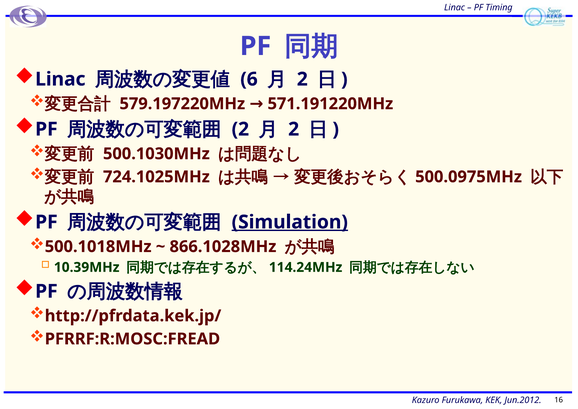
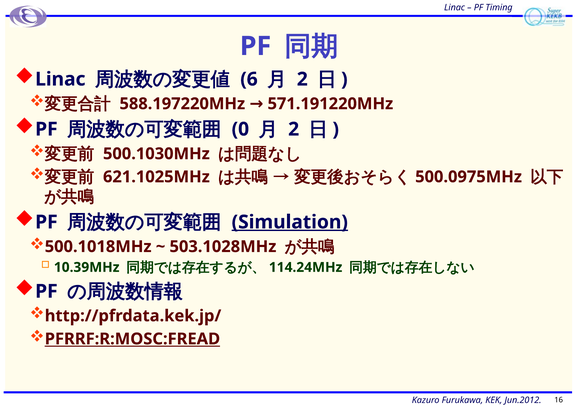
579.197220MHz: 579.197220MHz -> 588.197220MHz
2 at (240, 129): 2 -> 0
724.1025MHz: 724.1025MHz -> 621.1025MHz
866.1028MHz: 866.1028MHz -> 503.1028MHz
PFRRF:R:MOSC:FREAD underline: none -> present
